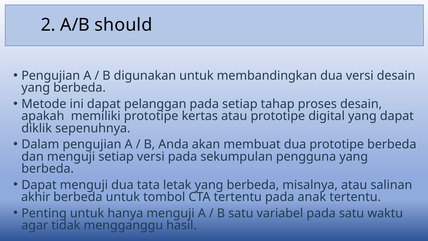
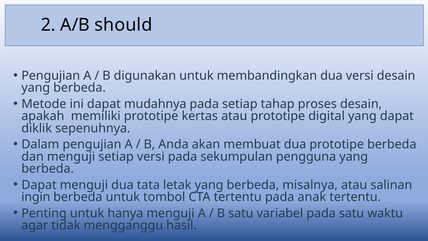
pelanggan: pelanggan -> mudahnya
akhir: akhir -> ingin
